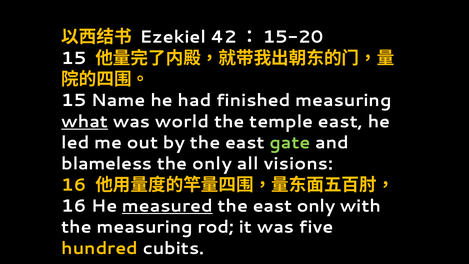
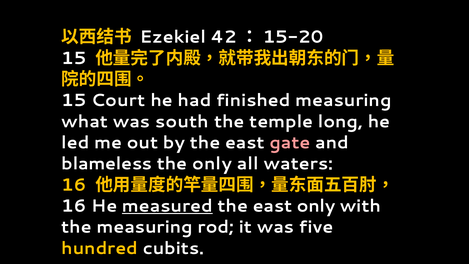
Name: Name -> Court
what underline: present -> none
world: world -> south
temple east: east -> long
gate colour: light green -> pink
visions: visions -> waters
